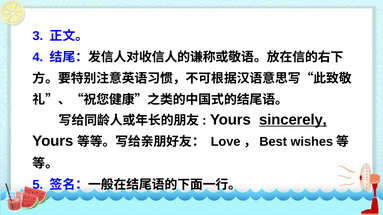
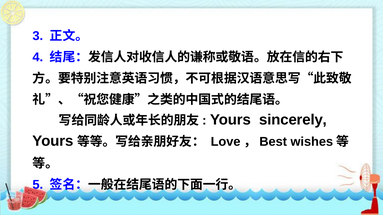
sincerely underline: present -> none
